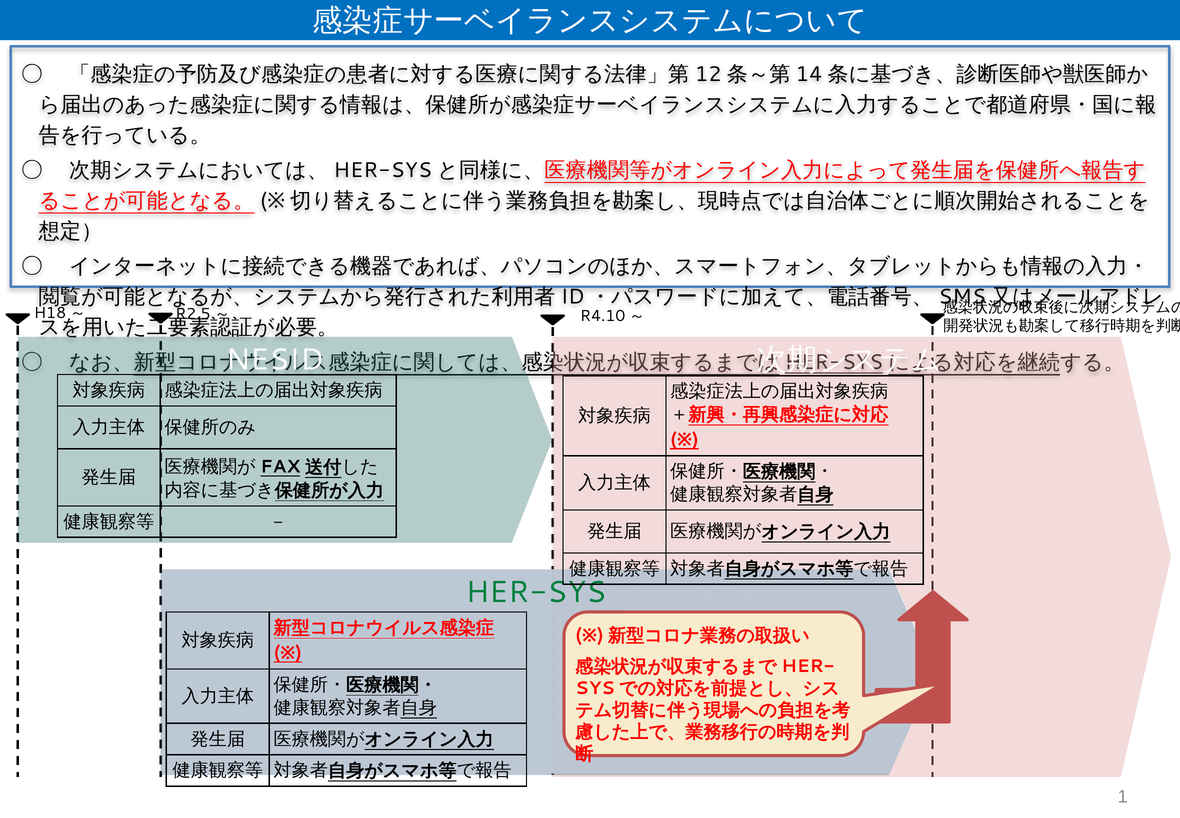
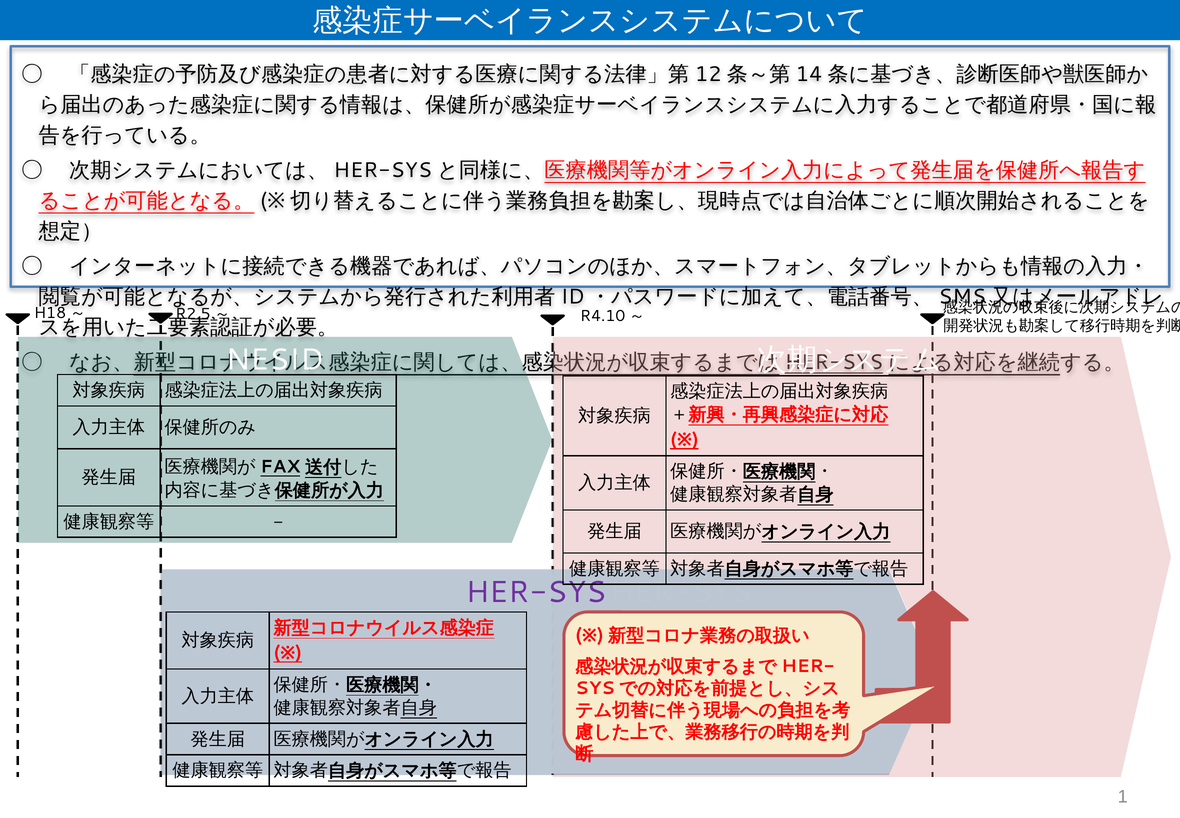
HER-SYS at (536, 592) colour: green -> purple
